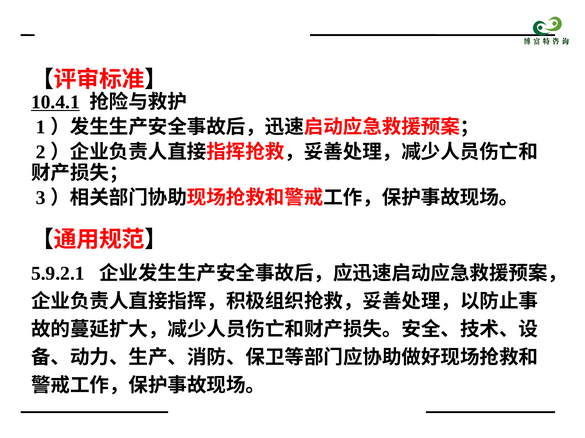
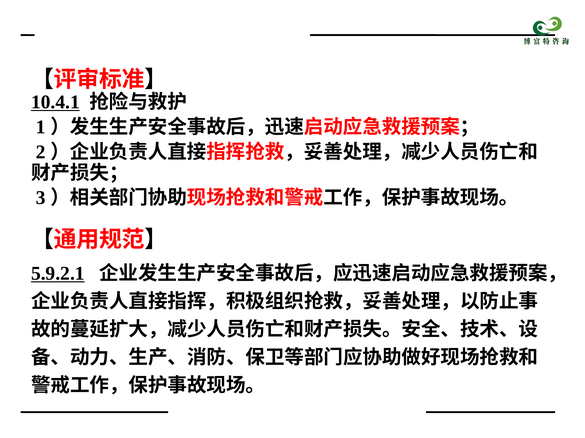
5.9.2.1 underline: none -> present
